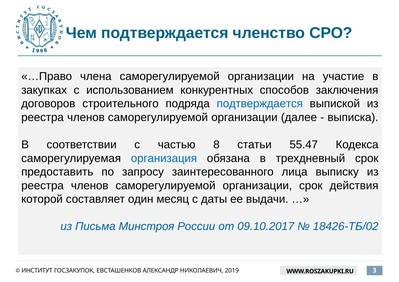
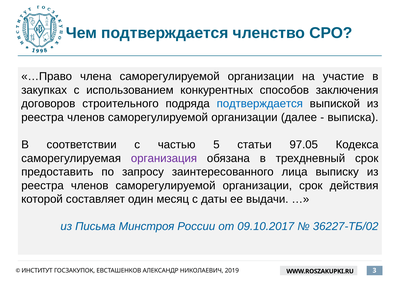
8: 8 -> 5
55.47: 55.47 -> 97.05
организация colour: blue -> purple
18426-ТБ/02: 18426-ТБ/02 -> 36227-ТБ/02
